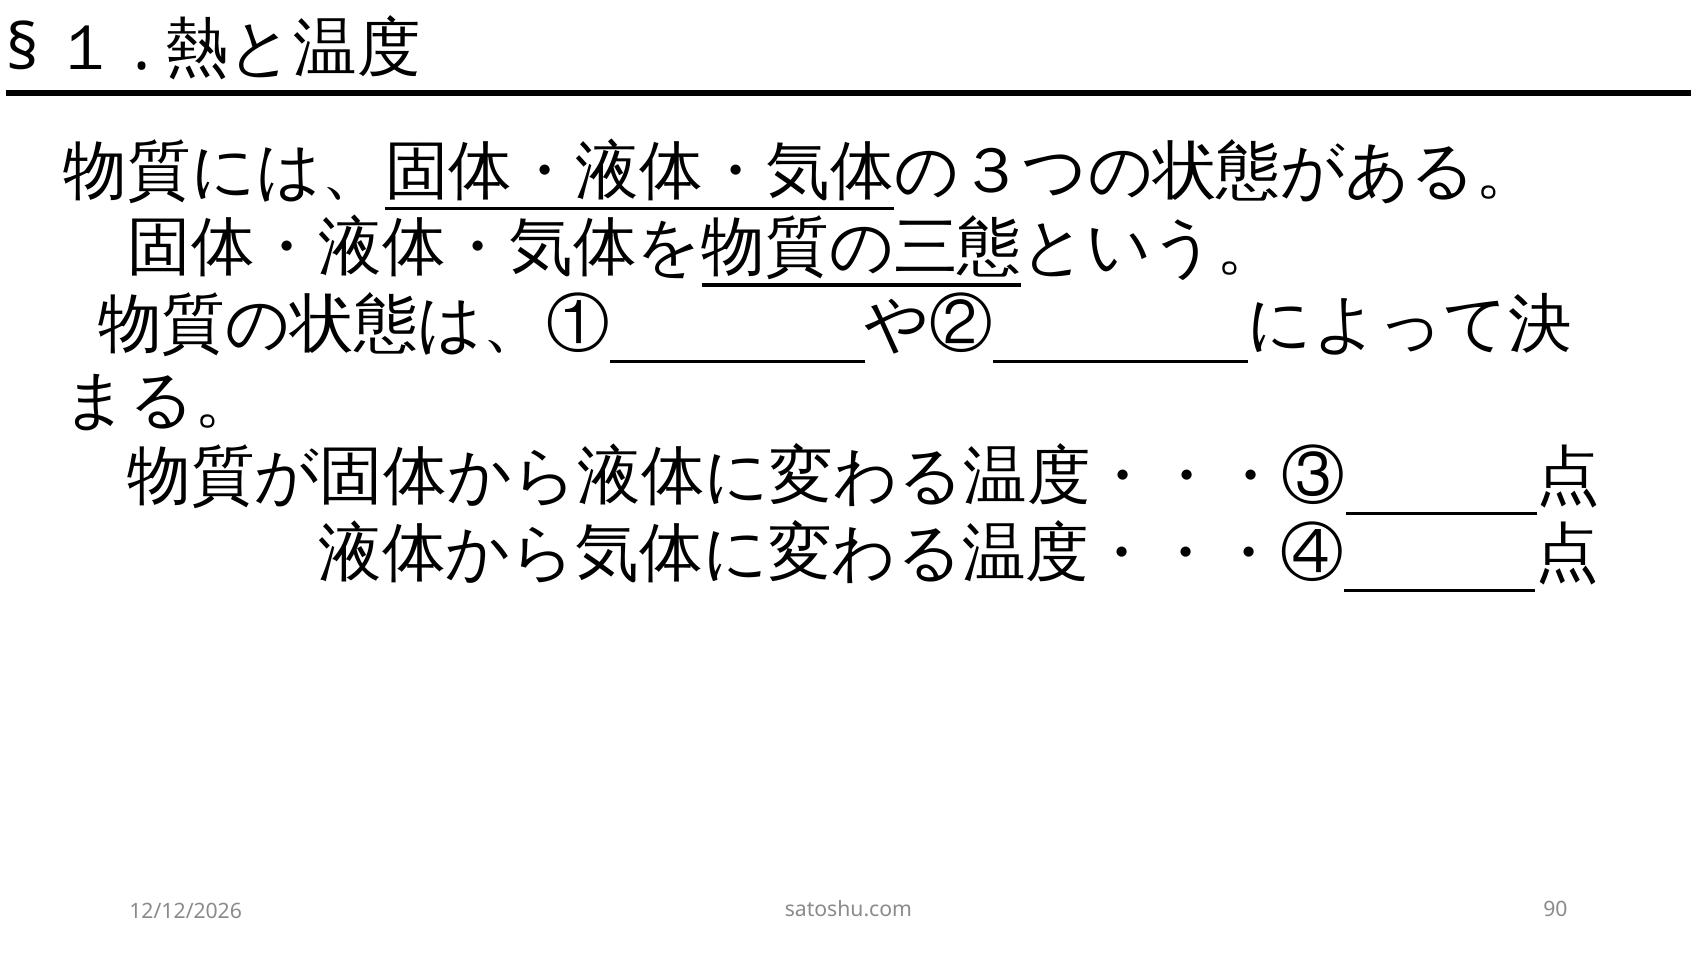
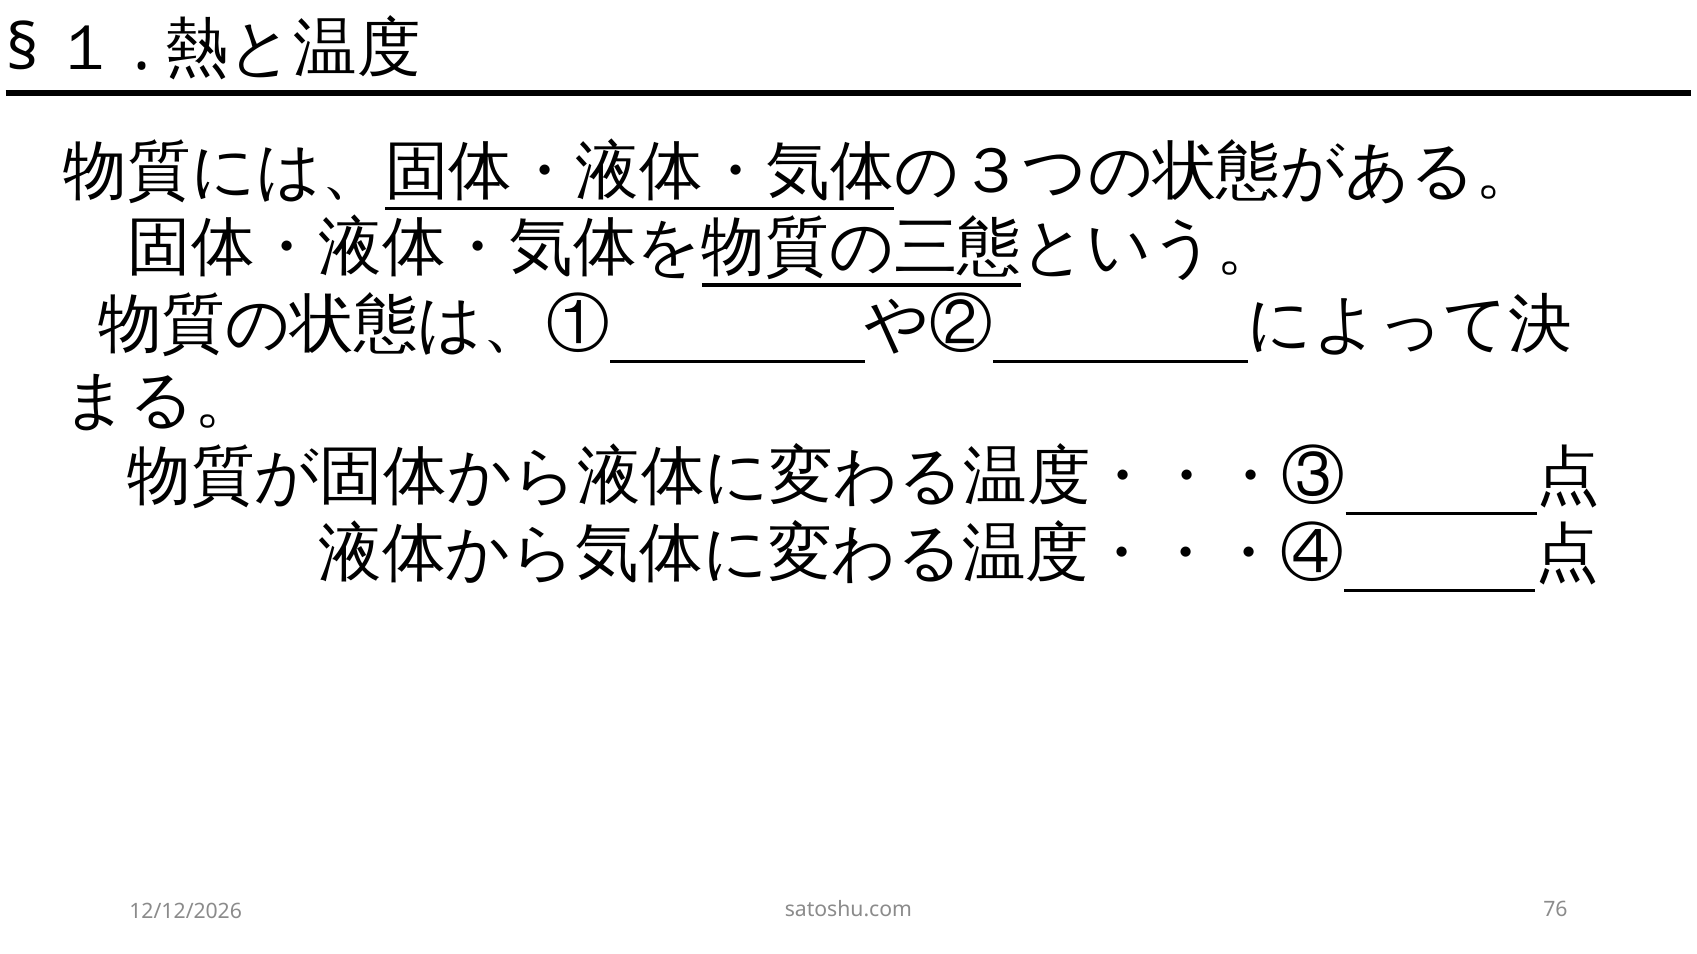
90: 90 -> 76
